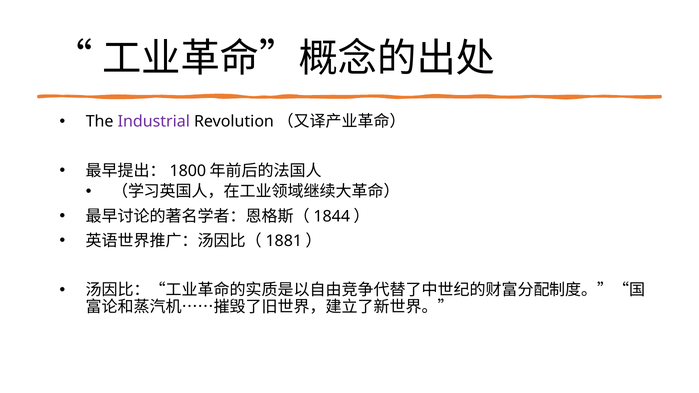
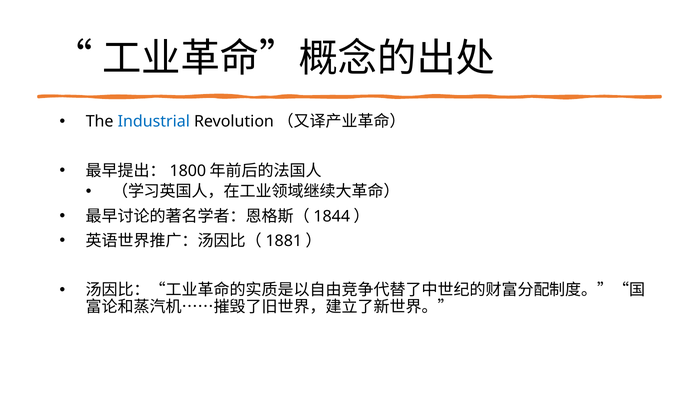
Industrial colour: purple -> blue
